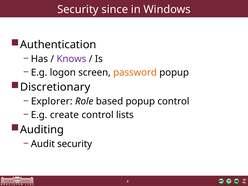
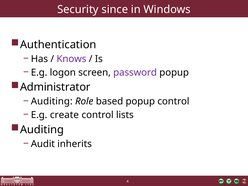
password colour: orange -> purple
Discretionary: Discretionary -> Administrator
Explorer at (52, 101): Explorer -> Auditing
Audit security: security -> inherits
